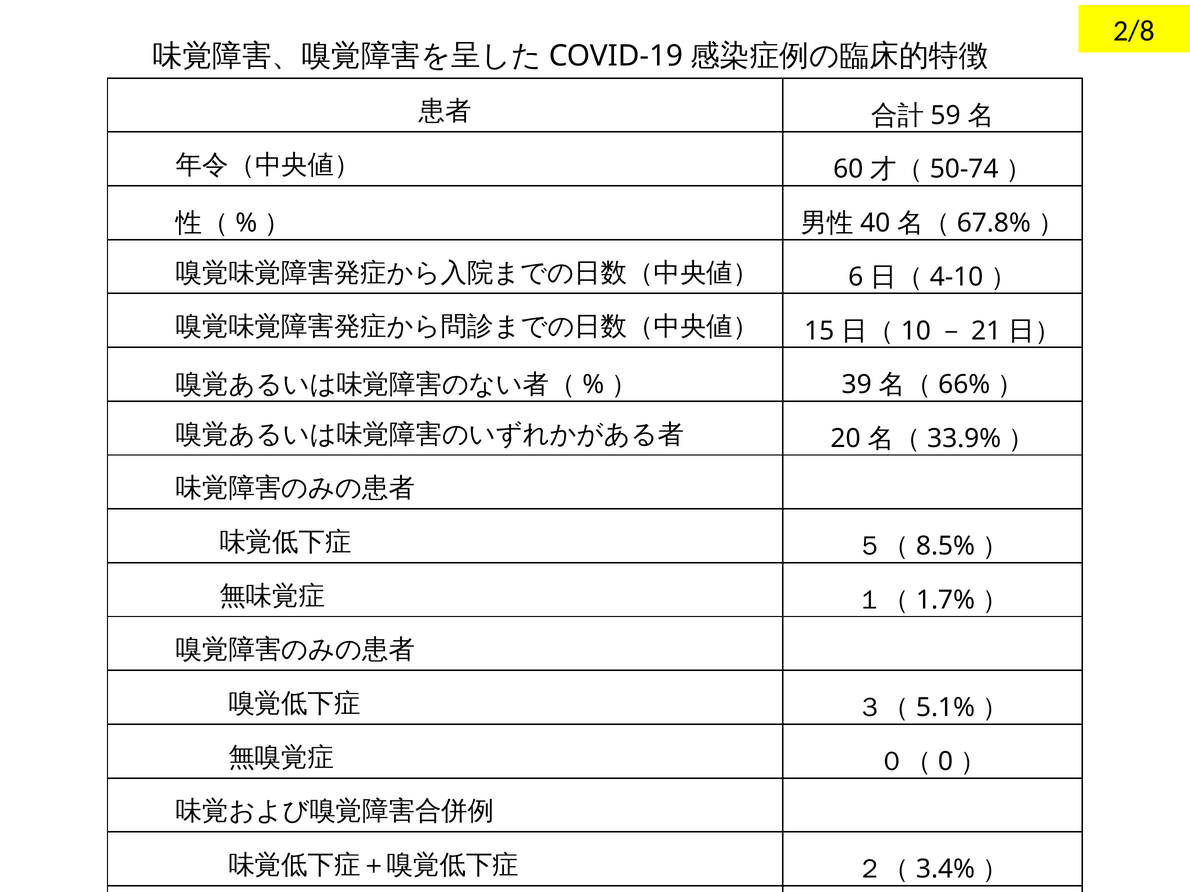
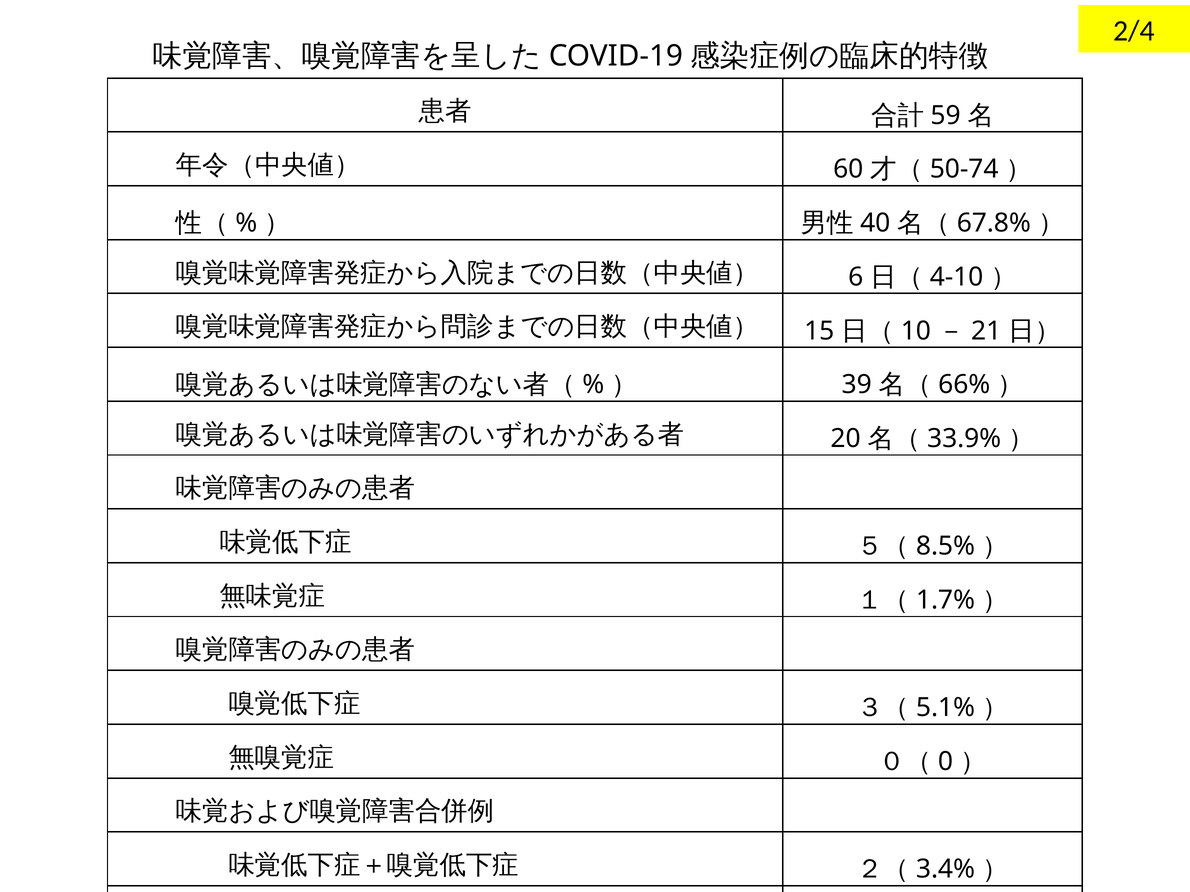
2/8: 2/8 -> 2/4
